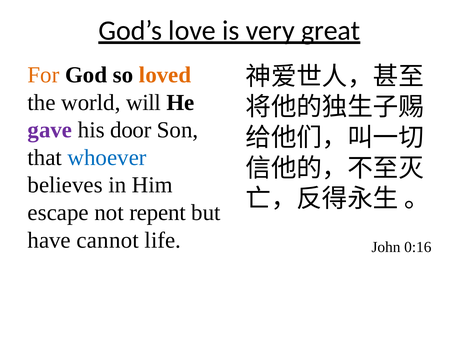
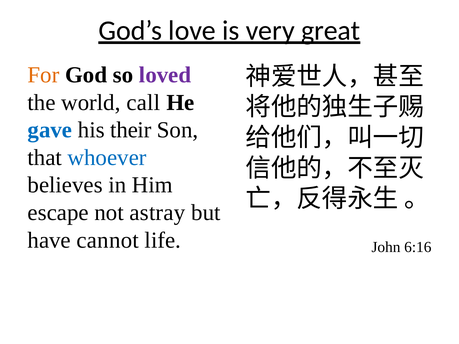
loved colour: orange -> purple
will: will -> call
gave colour: purple -> blue
door: door -> their
repent: repent -> astray
0:16: 0:16 -> 6:16
